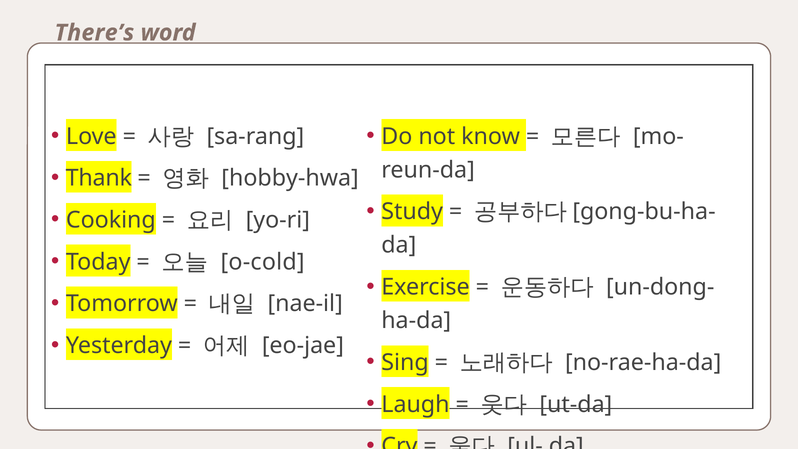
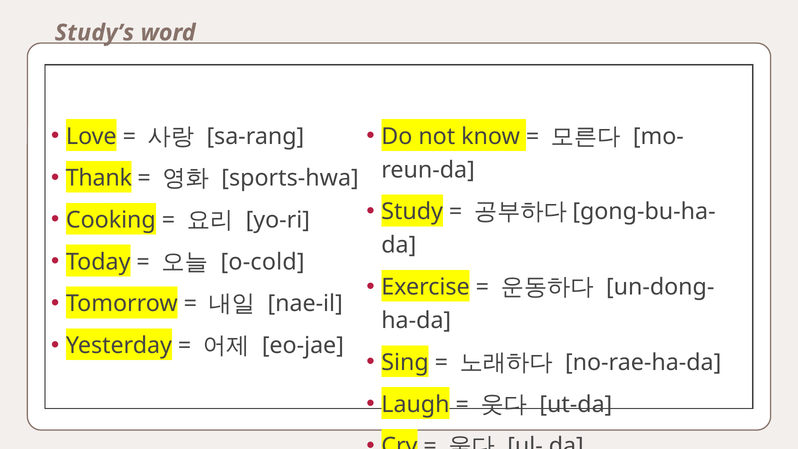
There’s: There’s -> Study’s
hobby-hwa: hobby-hwa -> sports-hwa
